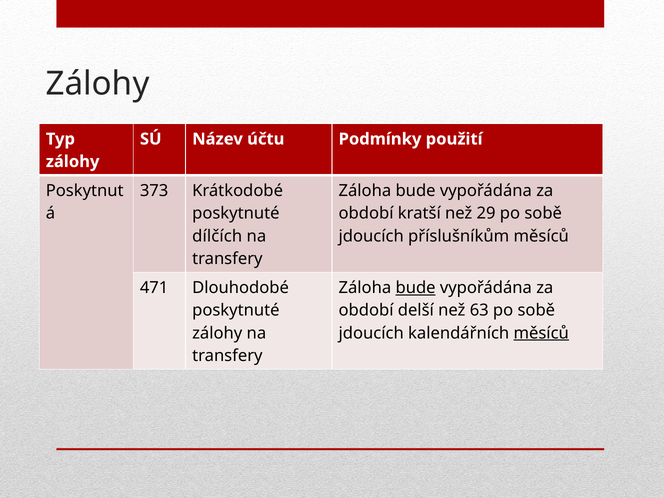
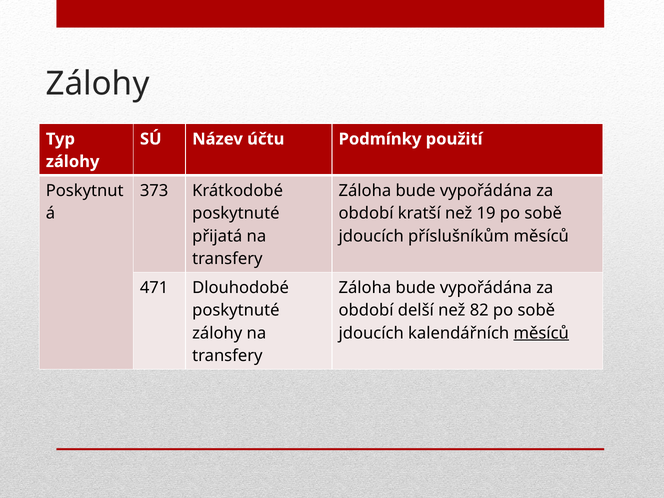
29: 29 -> 19
dílčích: dílčích -> přijatá
bude at (416, 288) underline: present -> none
63: 63 -> 82
